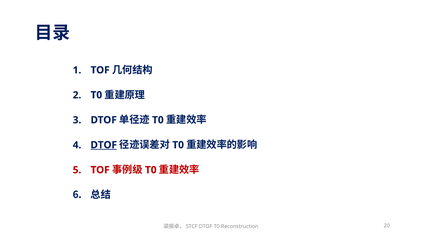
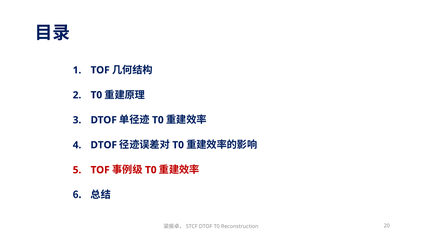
DTOF at (104, 145) underline: present -> none
